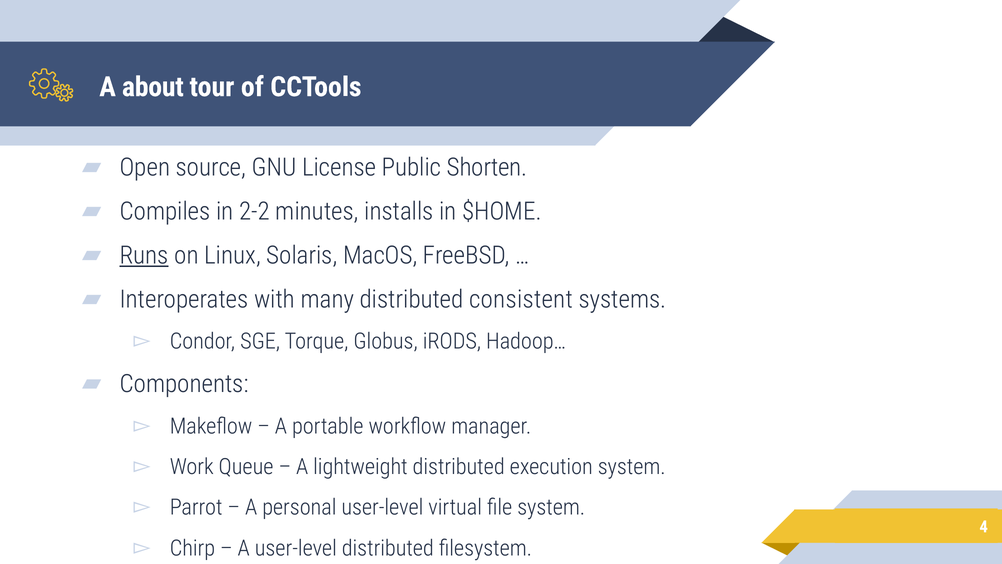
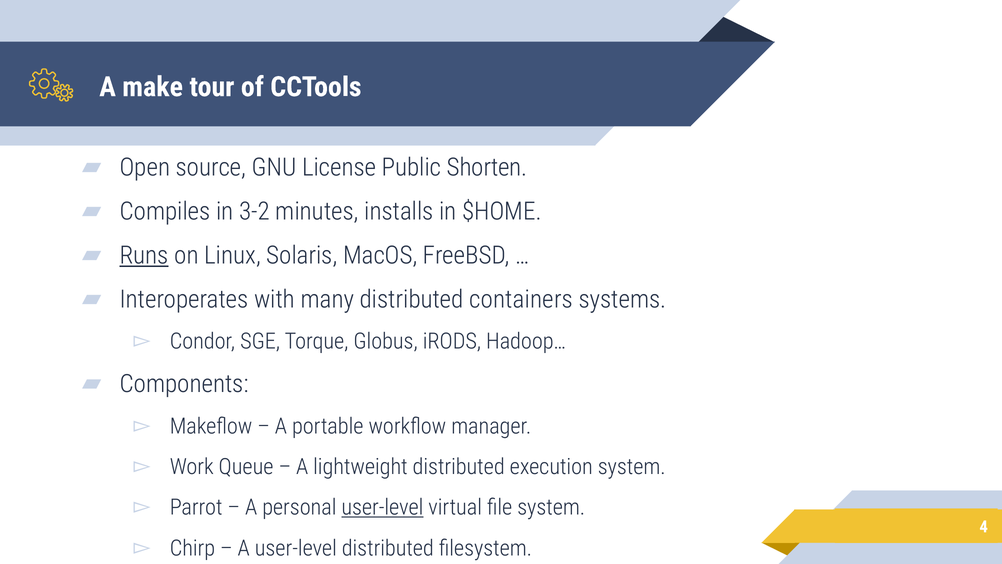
about: about -> make
2-2: 2-2 -> 3-2
consistent: consistent -> containers
user-level at (382, 507) underline: none -> present
